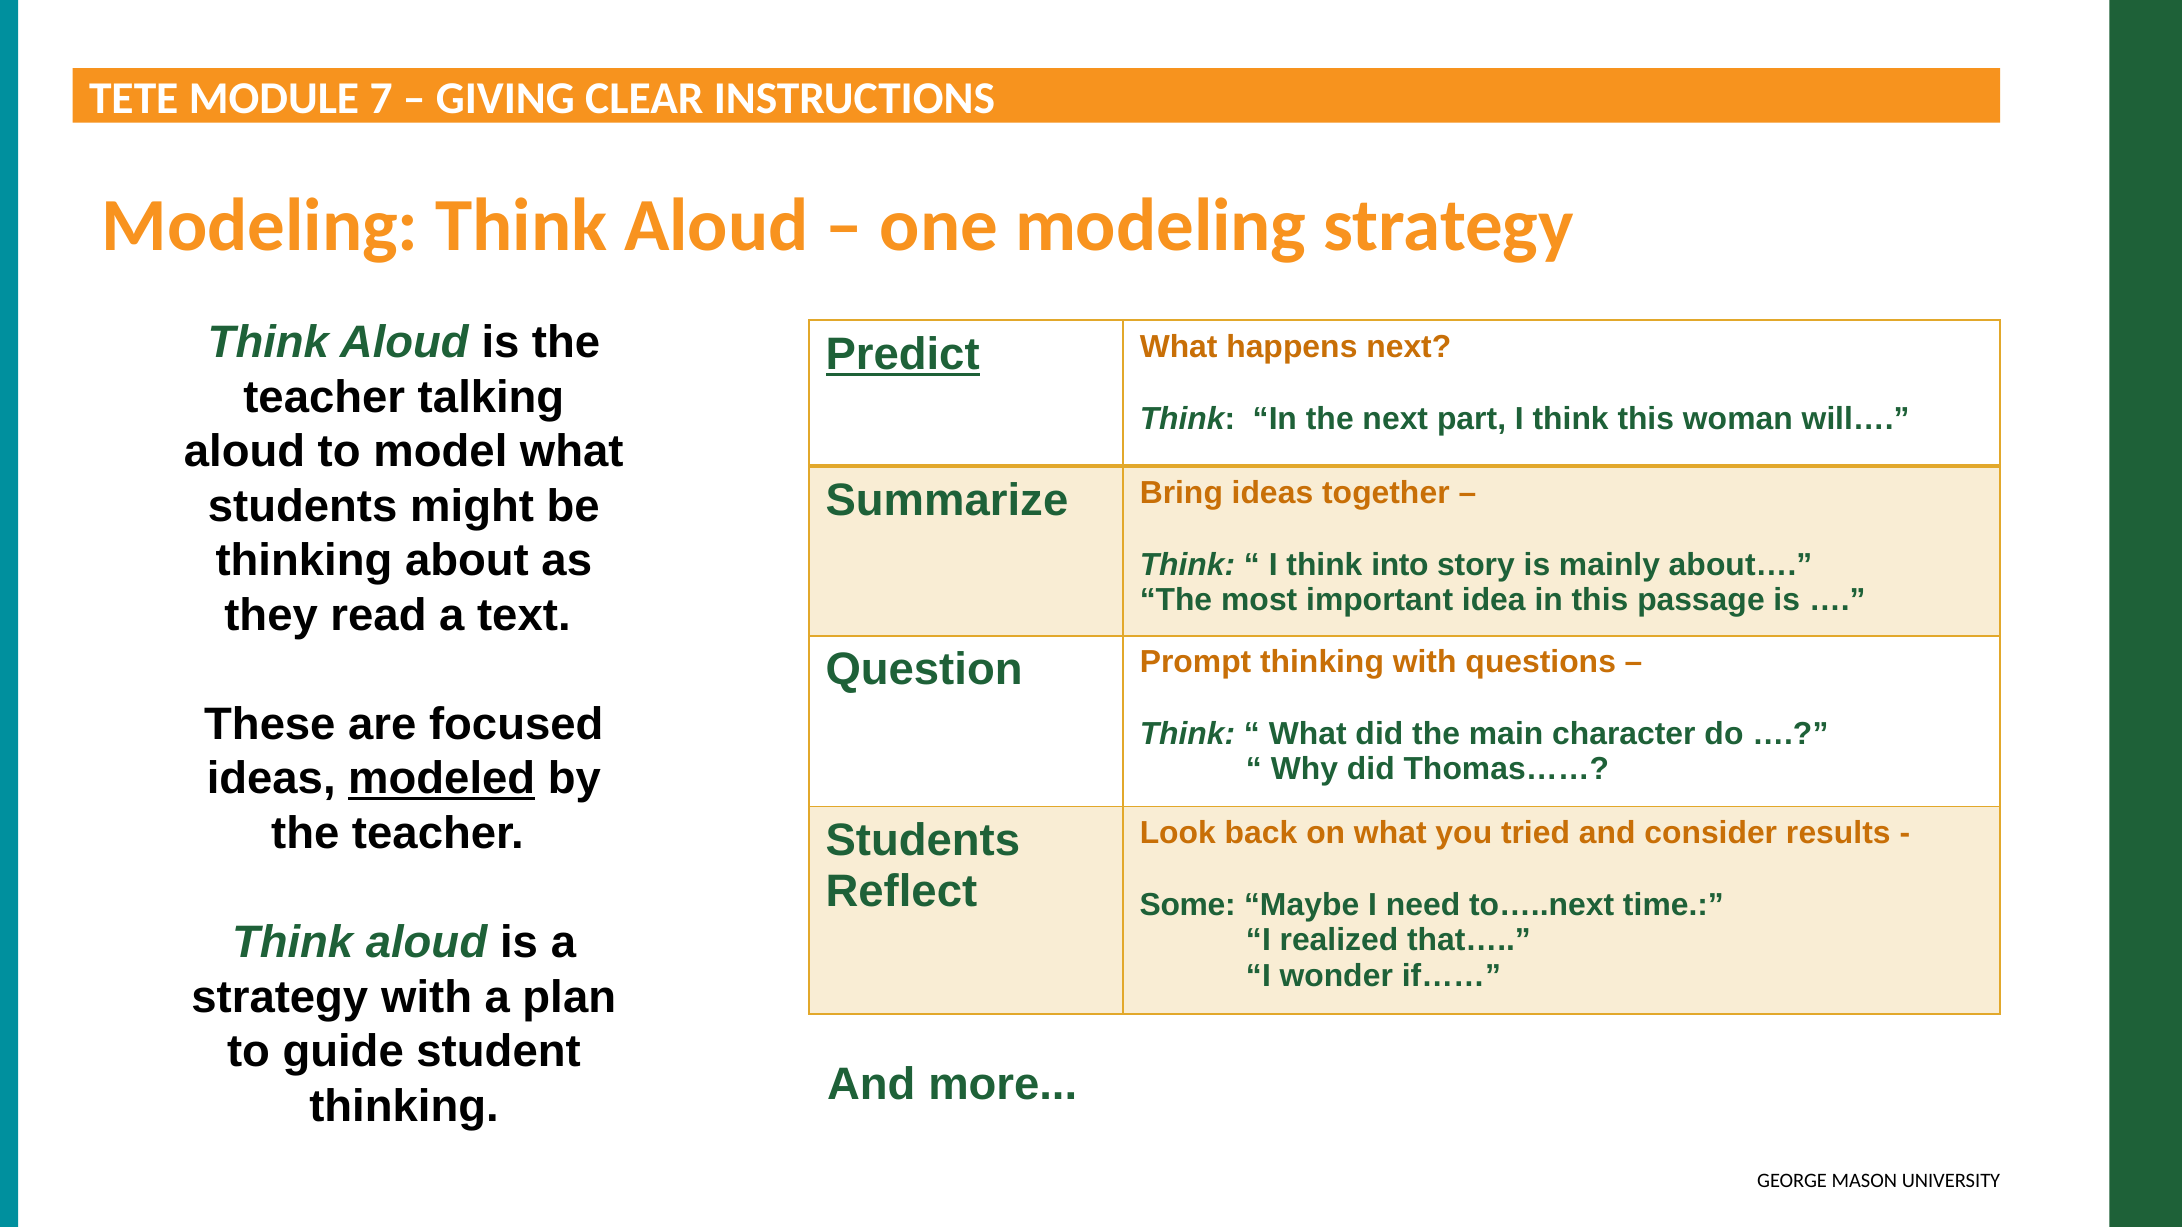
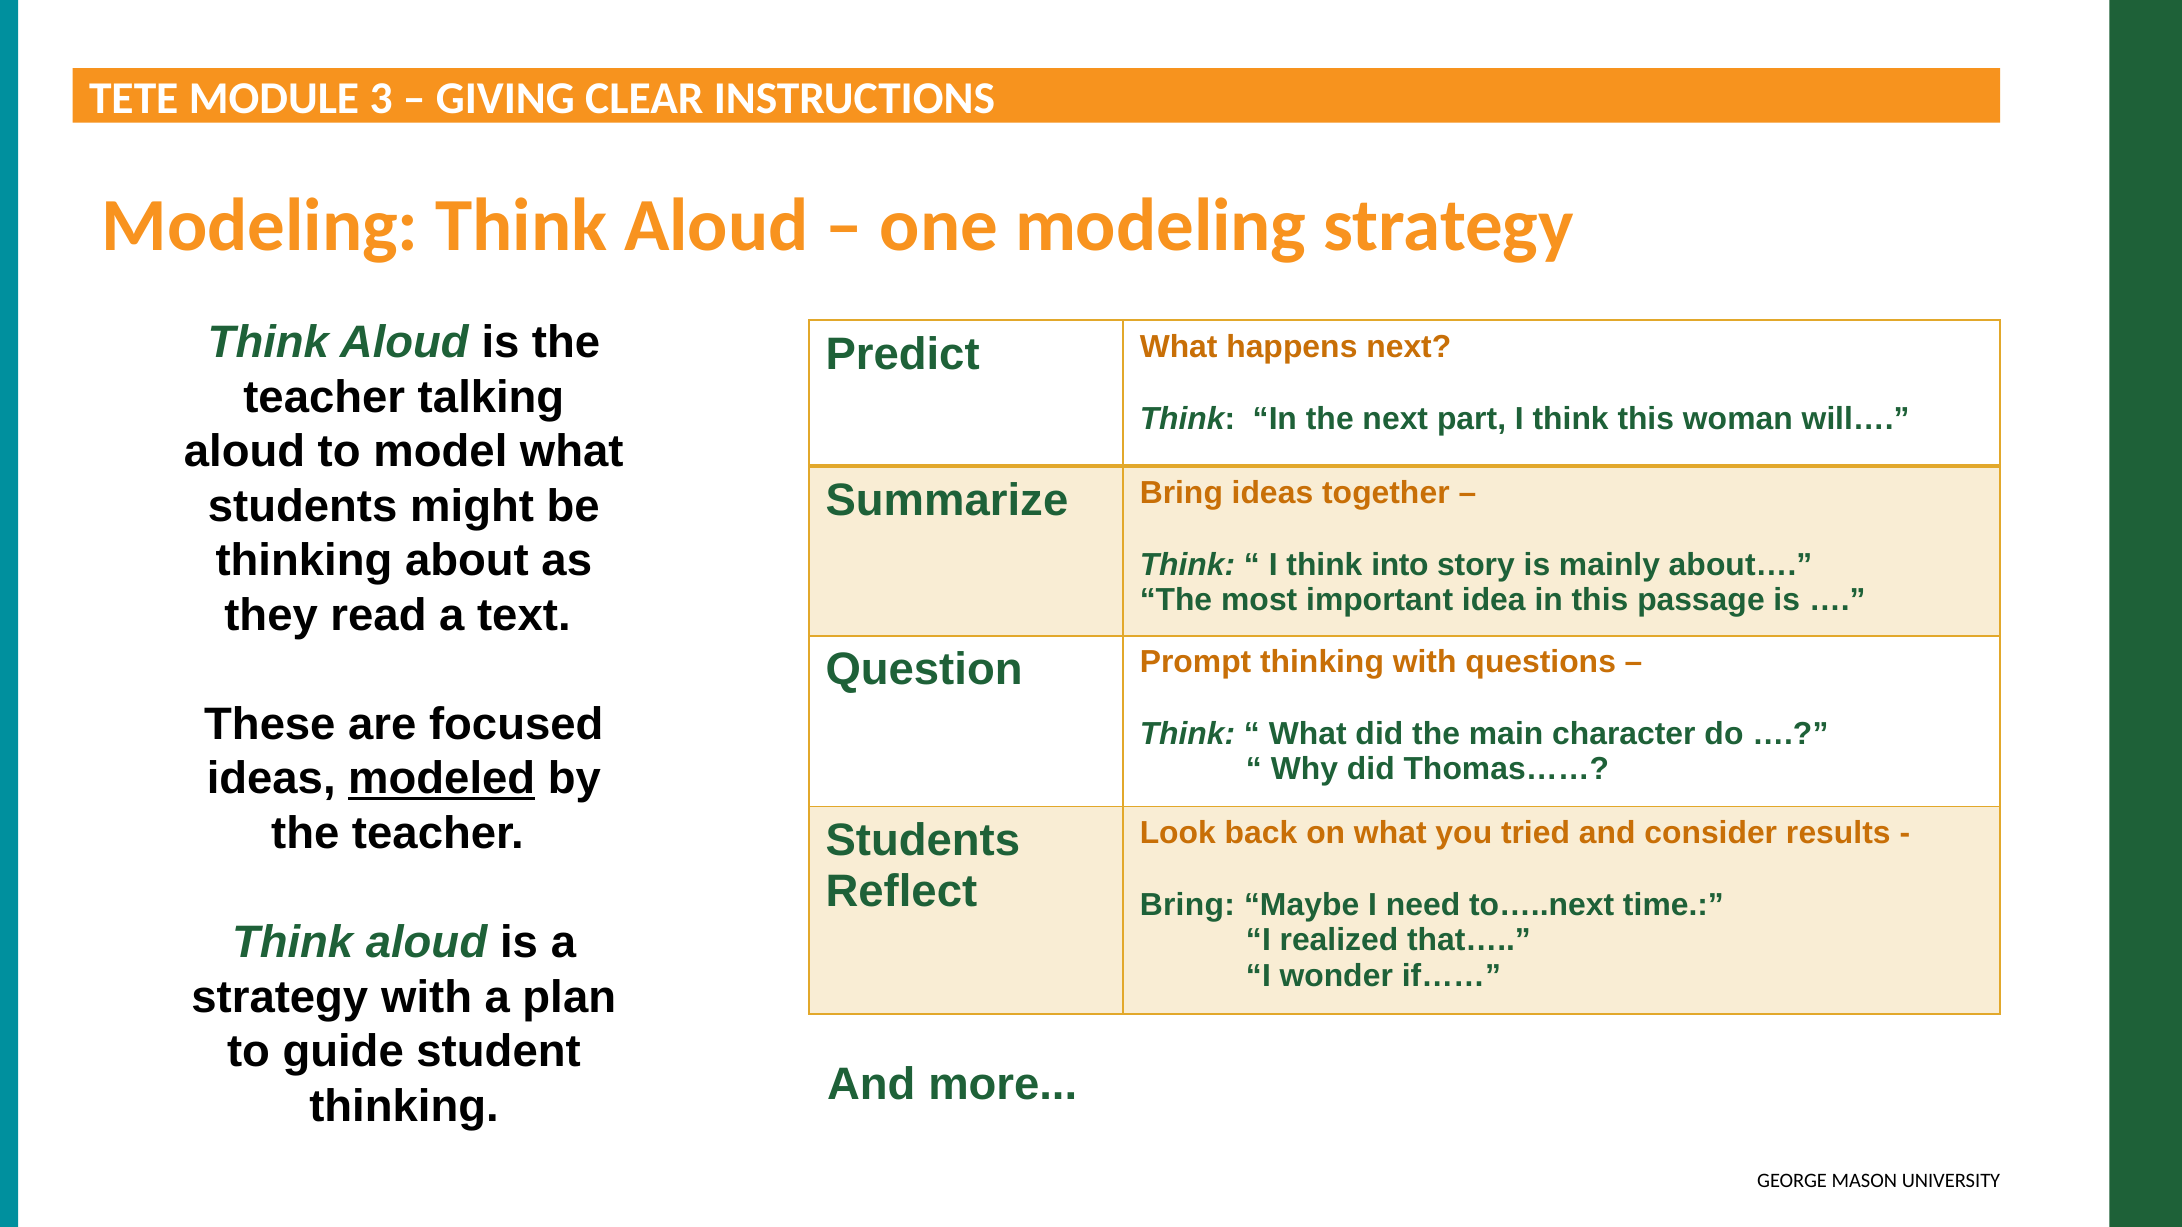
7: 7 -> 3
Predict underline: present -> none
Some at (1188, 905): Some -> Bring
